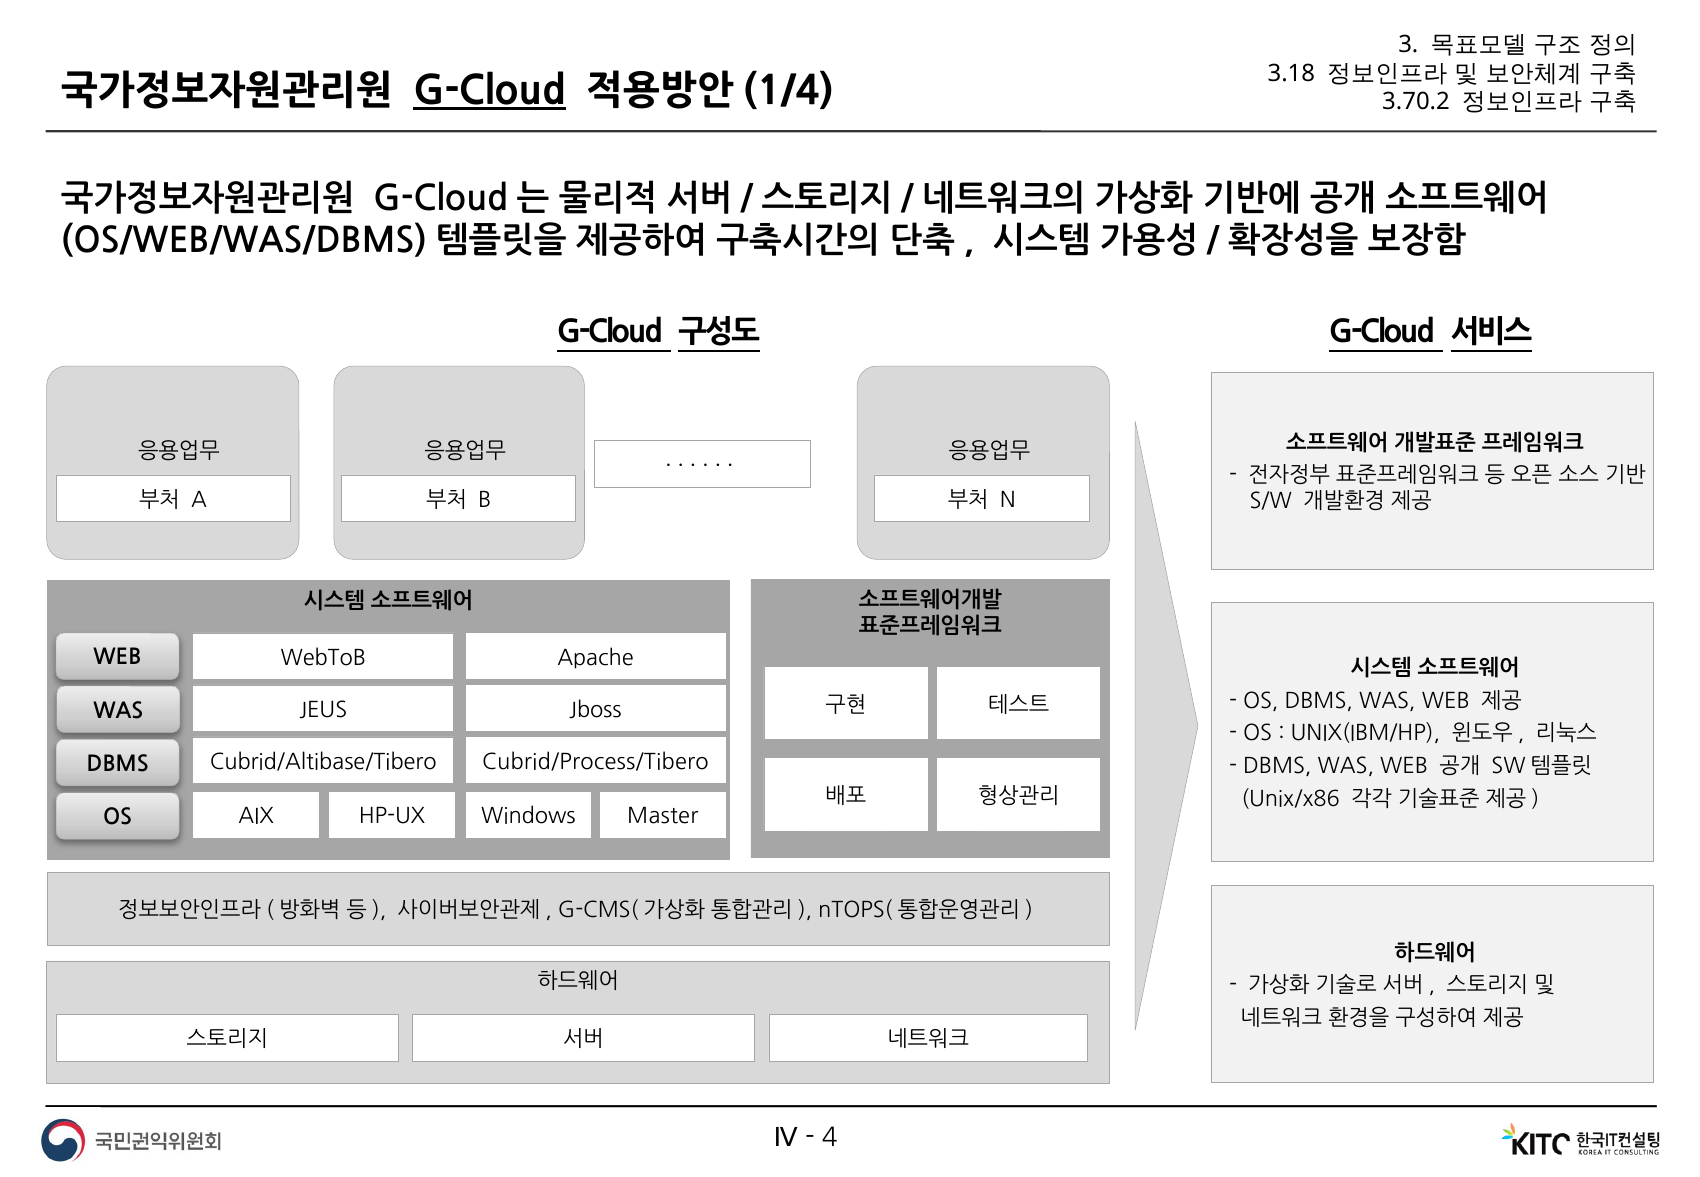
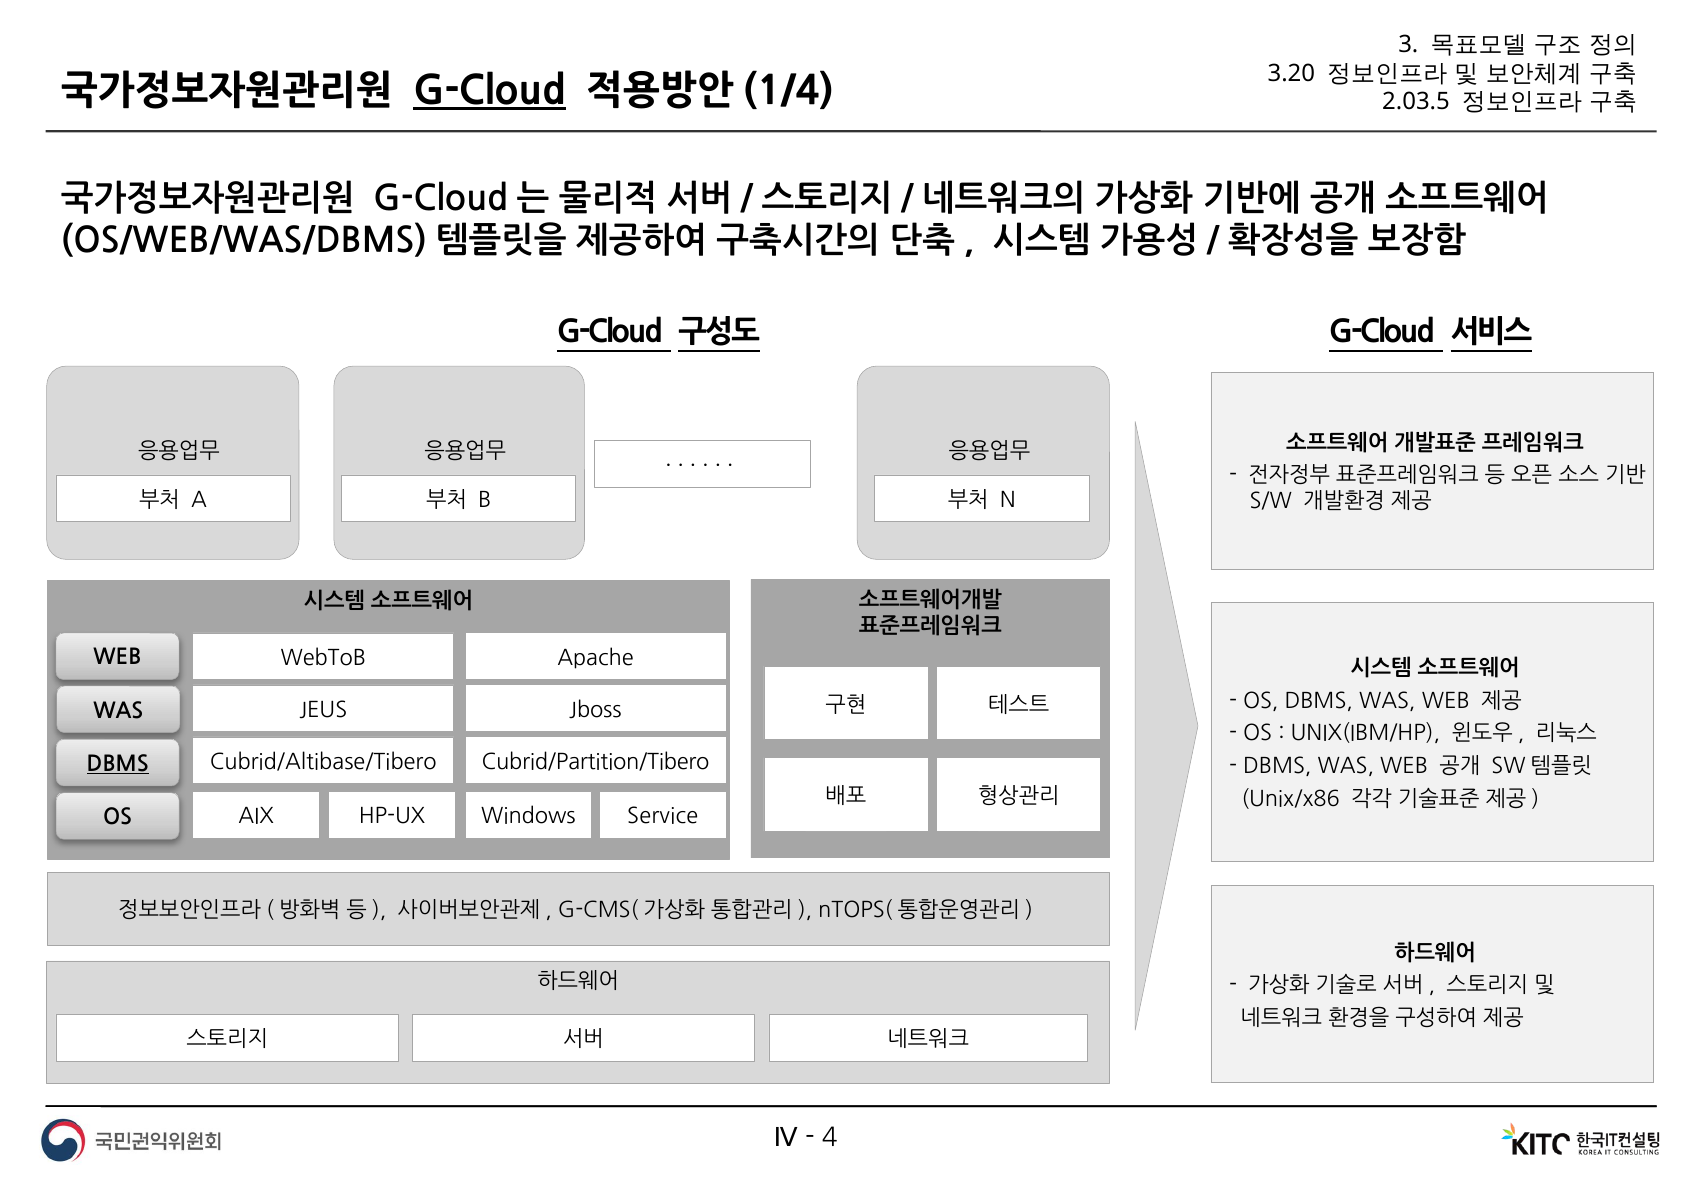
3.18: 3.18 -> 3.20
3.70.2: 3.70.2 -> 2.03.5
Cubrid/Process/Tibero: Cubrid/Process/Tibero -> Cubrid/Partition/Tibero
DBMS at (118, 764) underline: none -> present
Master: Master -> Service
